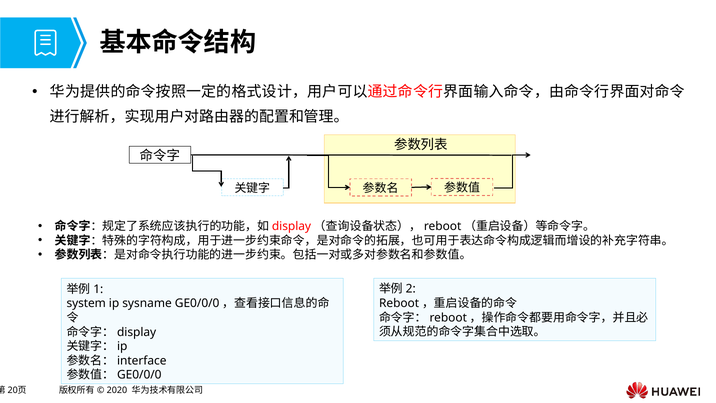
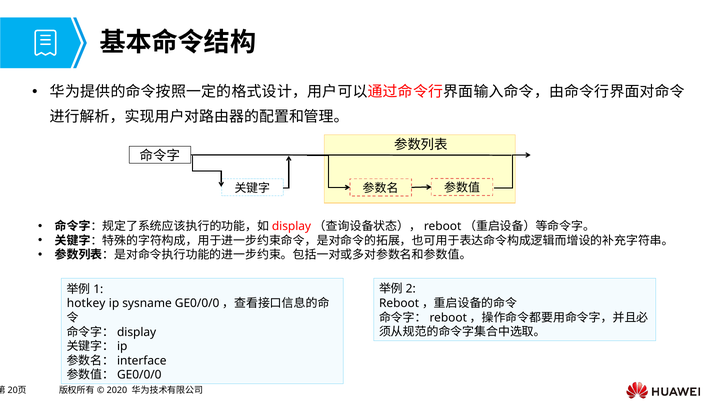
system: system -> hotkey
